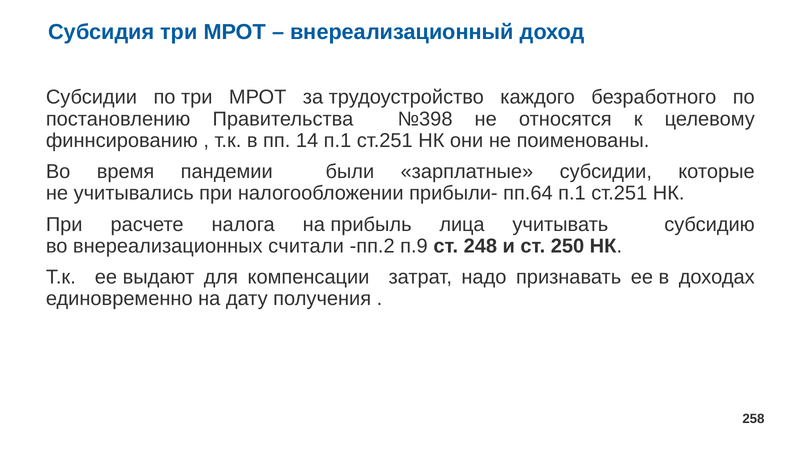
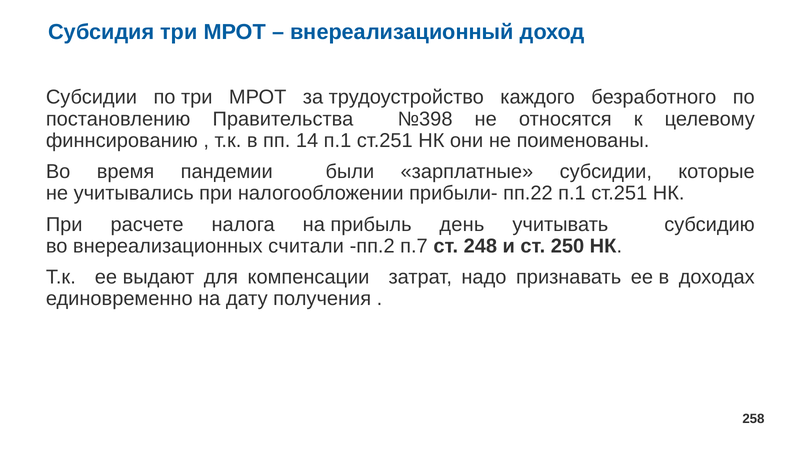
пп.64: пп.64 -> пп.22
лица: лица -> день
п.9: п.9 -> п.7
